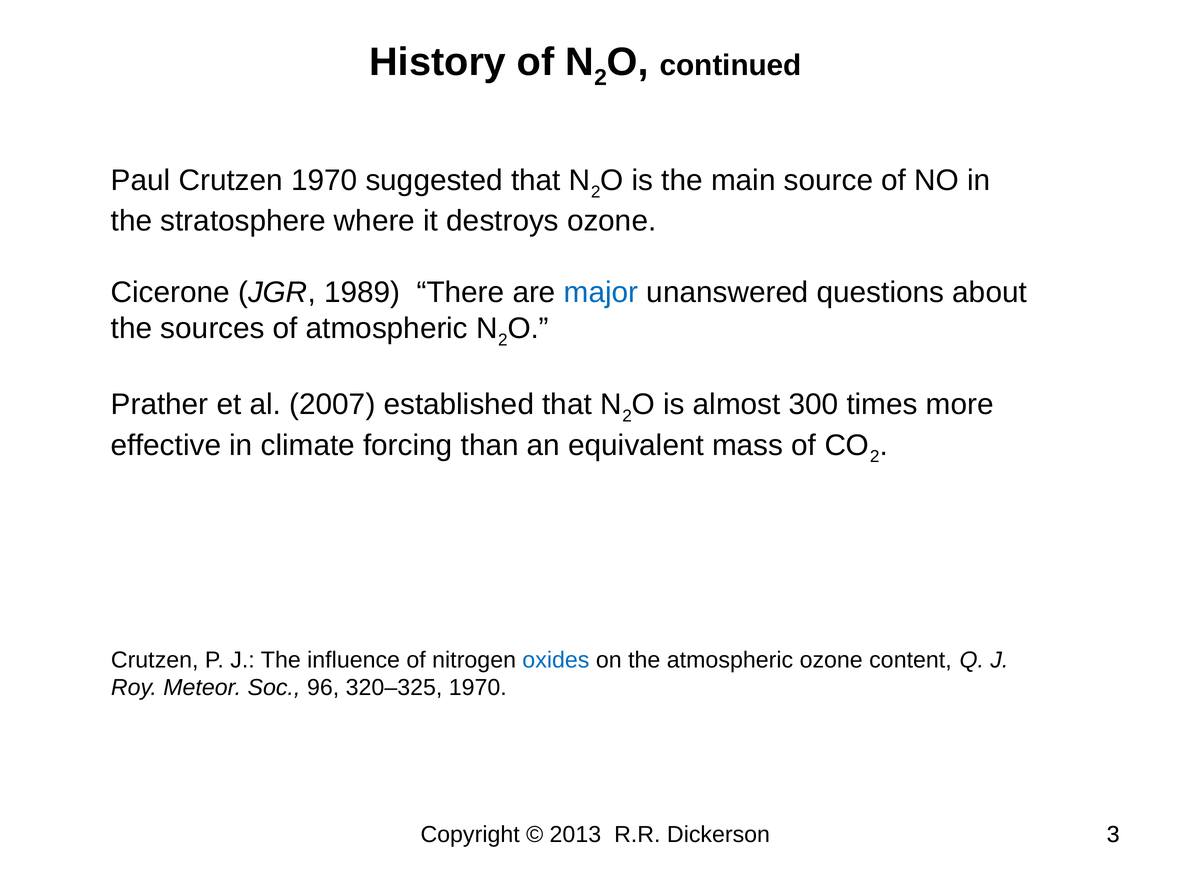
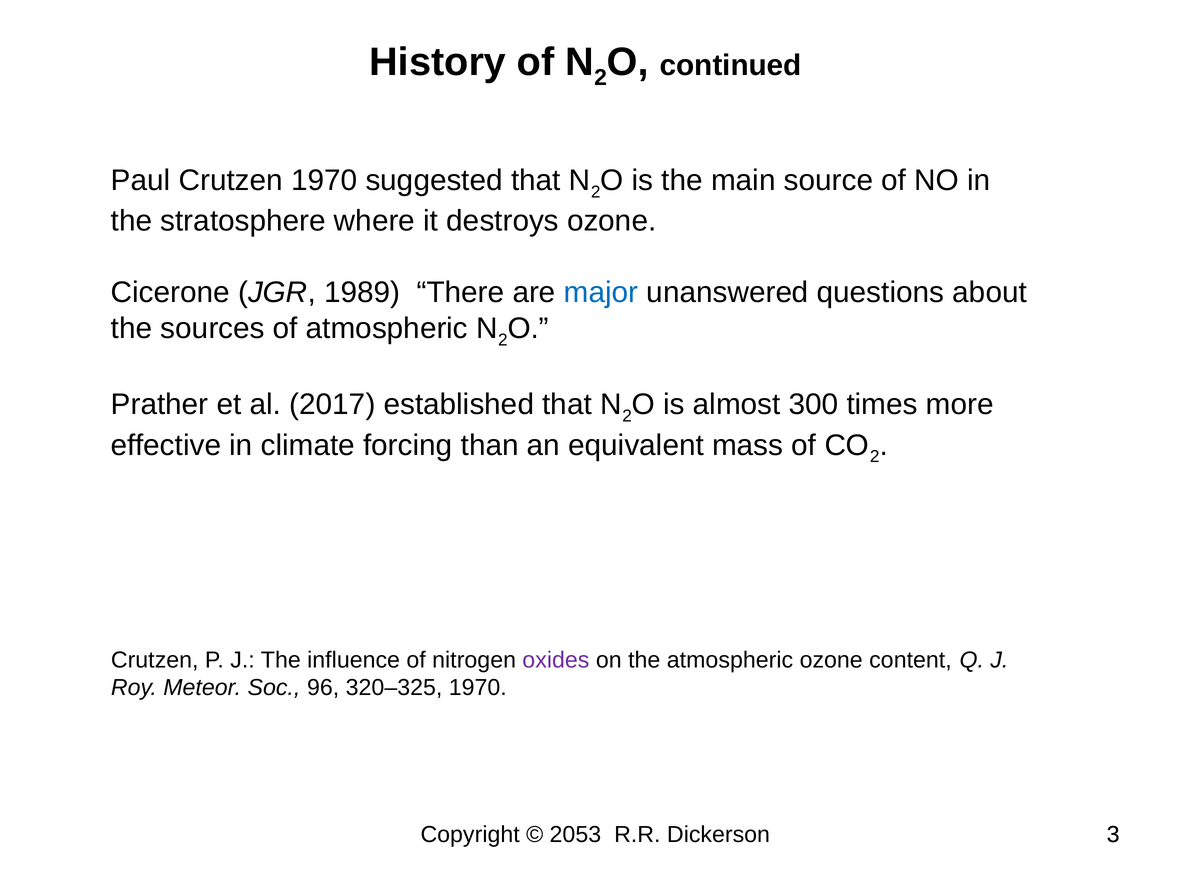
2007: 2007 -> 2017
oxides colour: blue -> purple
2013: 2013 -> 2053
